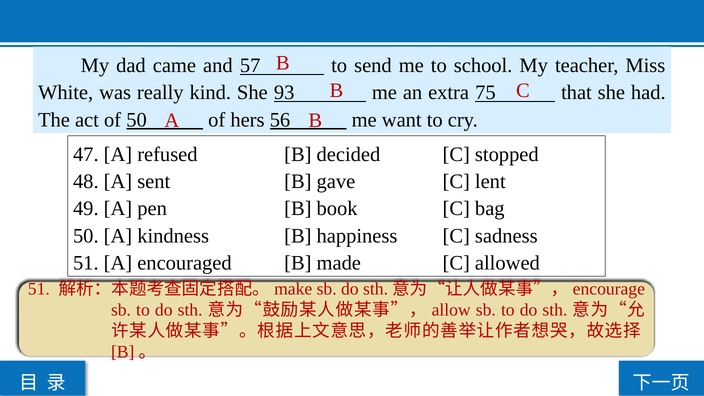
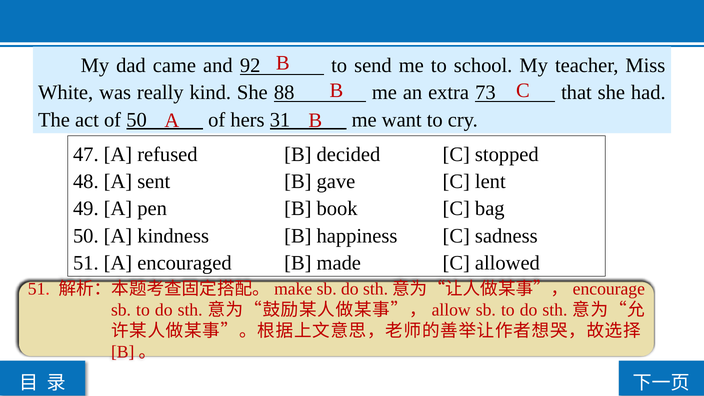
57: 57 -> 92
93: 93 -> 88
75: 75 -> 73
56: 56 -> 31
